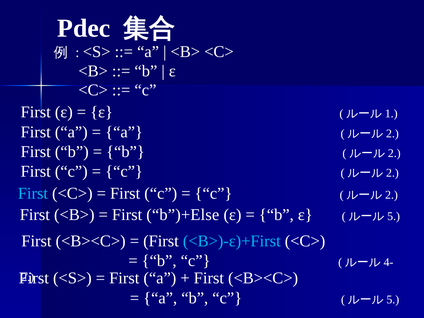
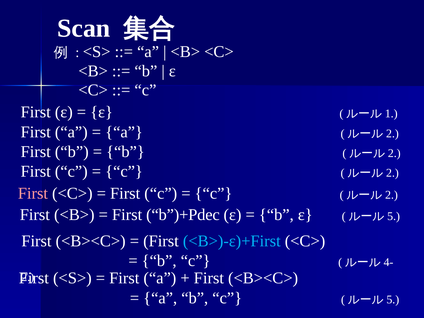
Pdec: Pdec -> Scan
First at (33, 193) colour: light blue -> pink
b”)+Else: b”)+Else -> b”)+Pdec
